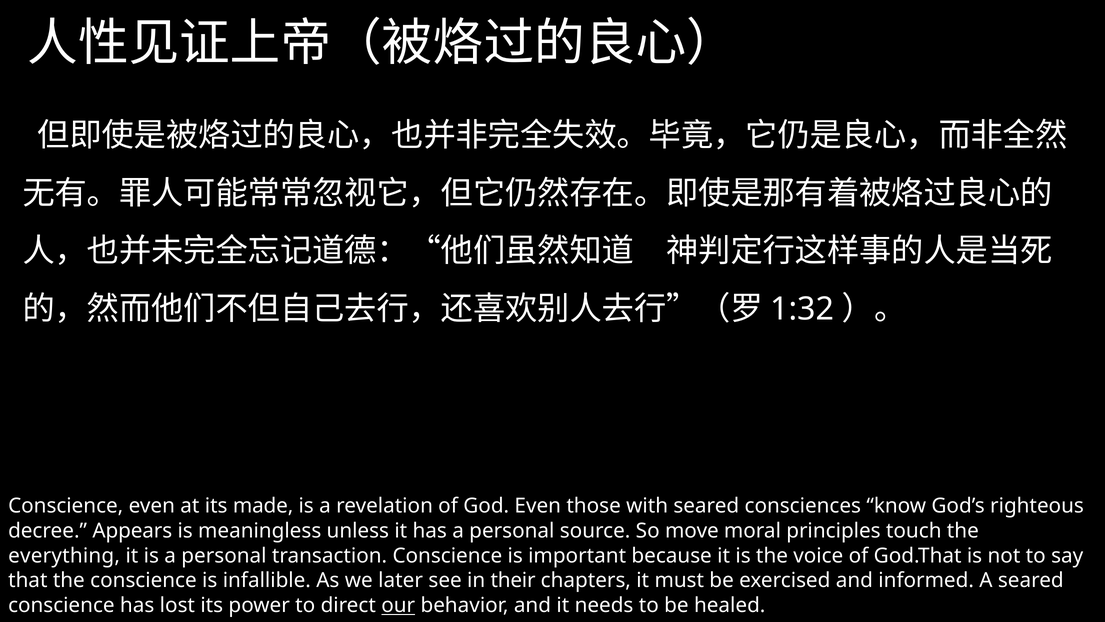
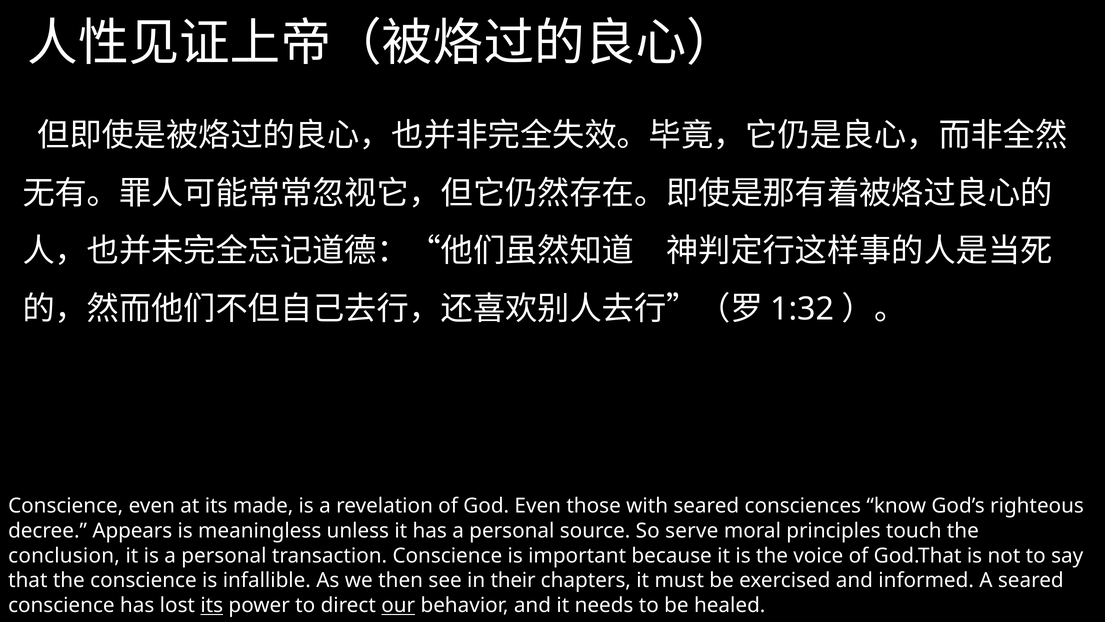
move: move -> serve
everything: everything -> conclusion
later: later -> then
its at (212, 605) underline: none -> present
